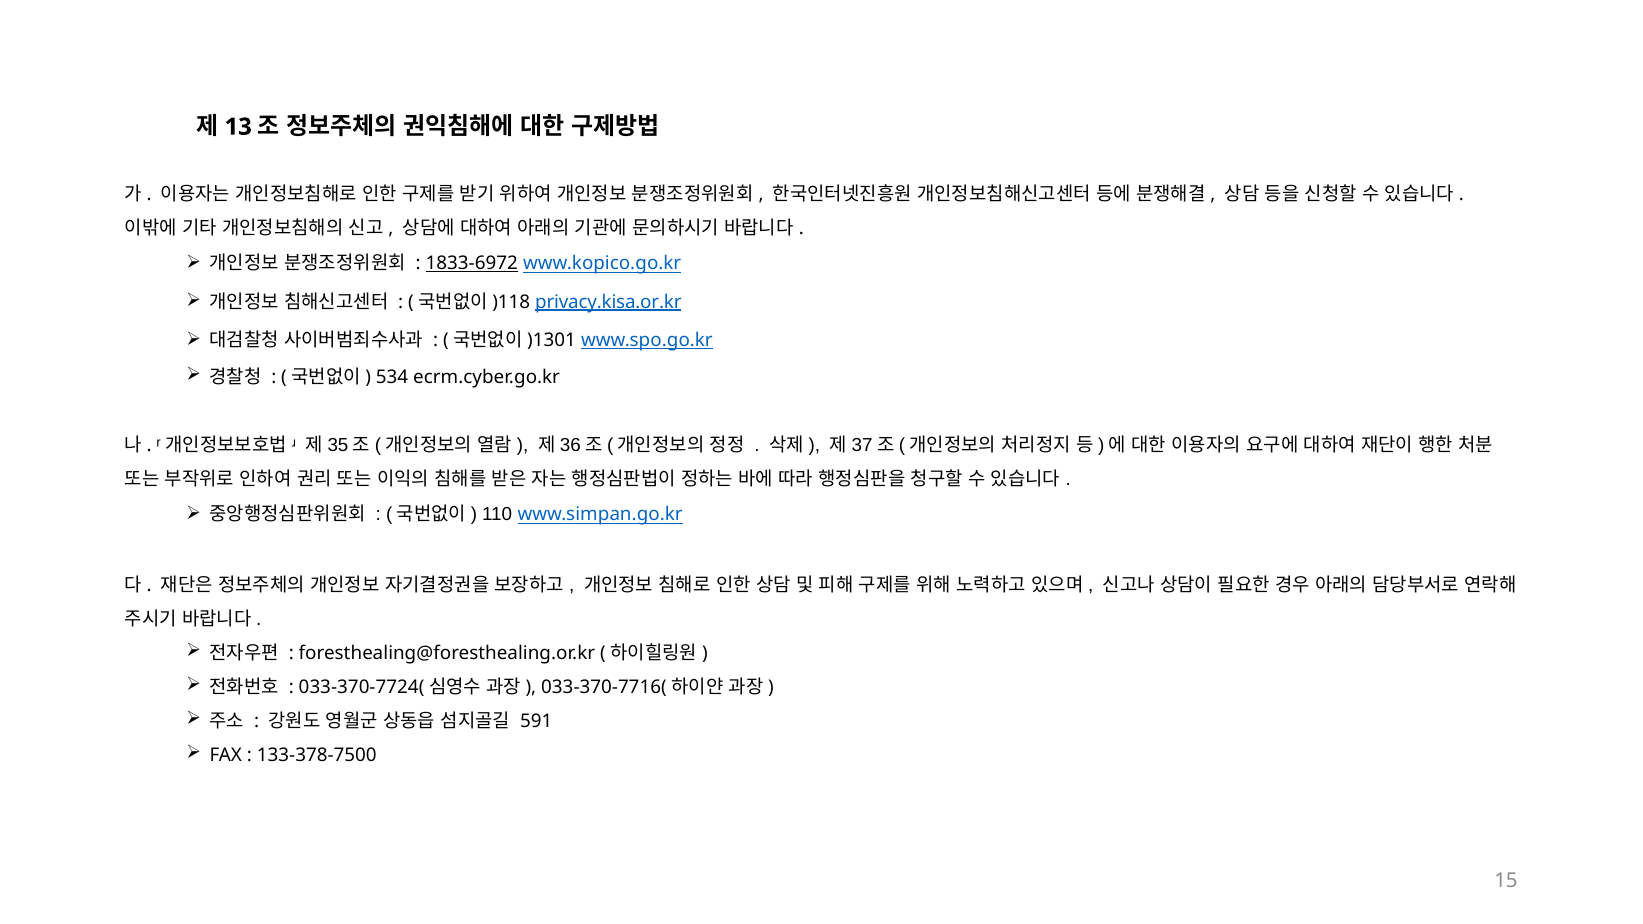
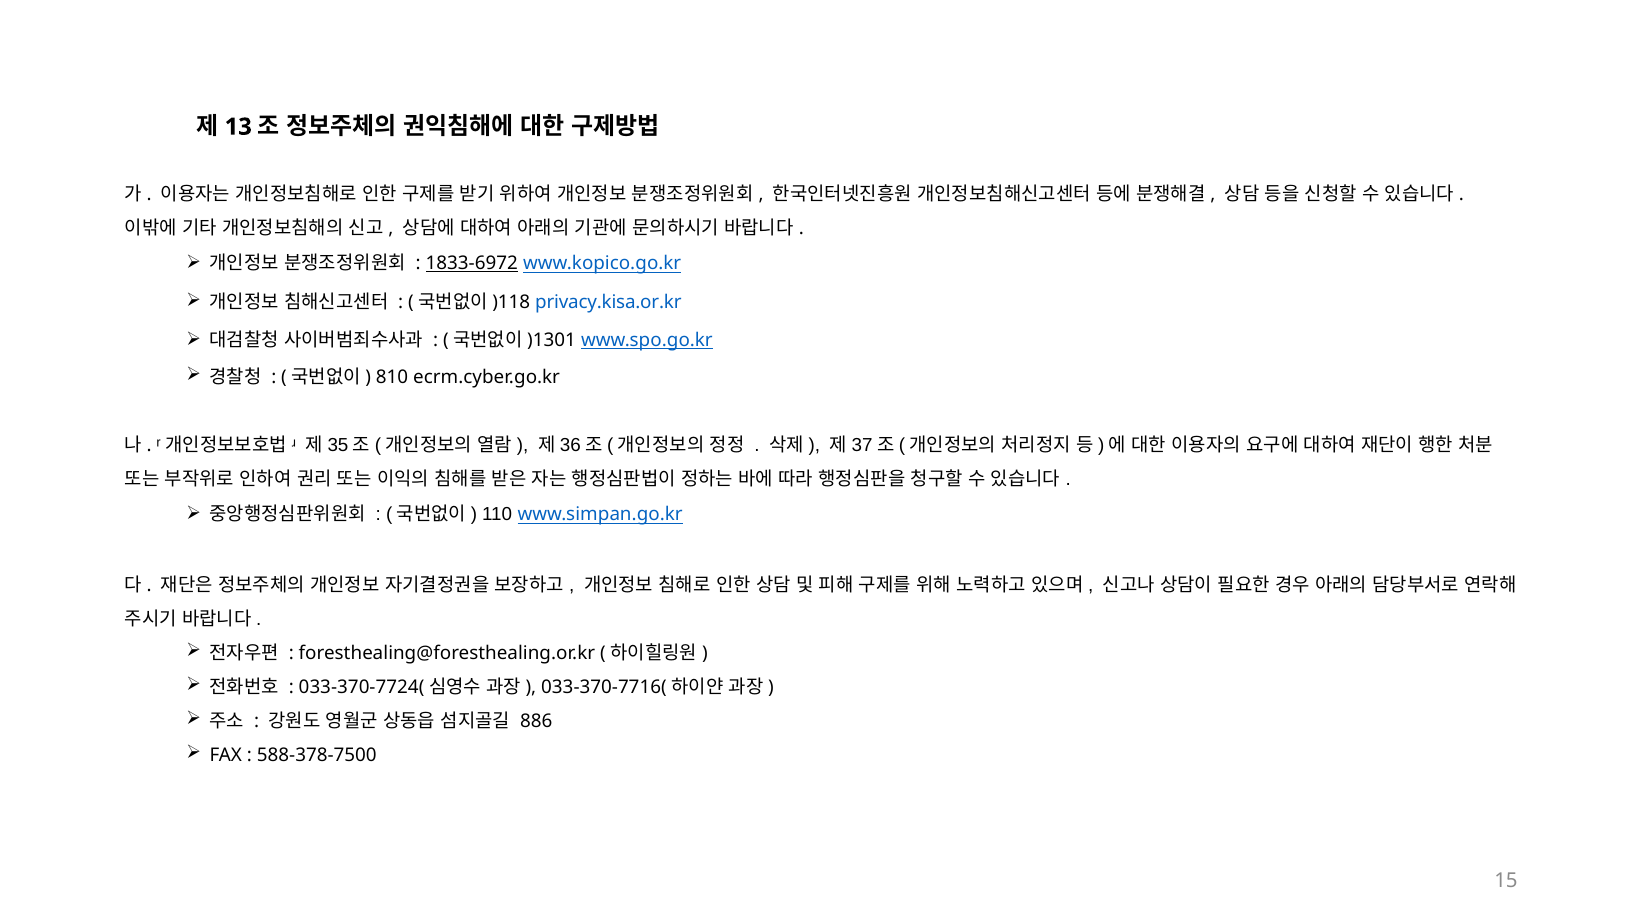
privacy.kisa.or.kr underline: present -> none
534: 534 -> 810
591: 591 -> 886
133-378-7500: 133-378-7500 -> 588-378-7500
